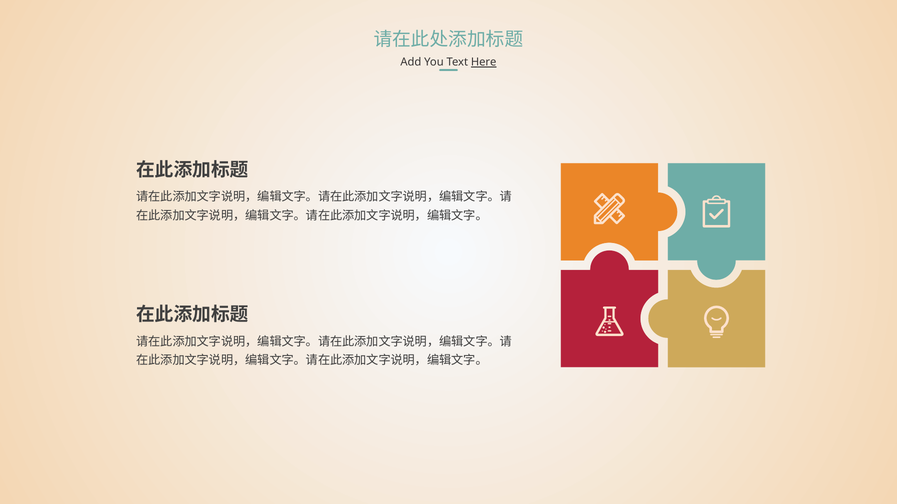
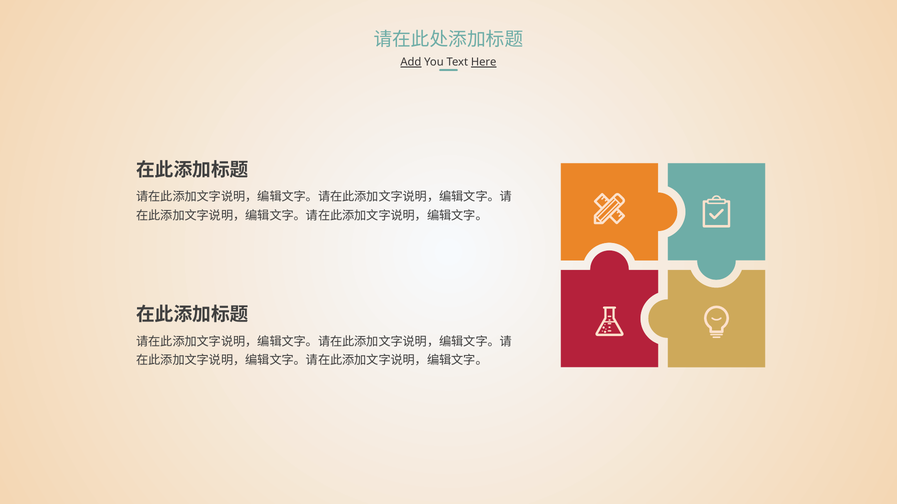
Add underline: none -> present
